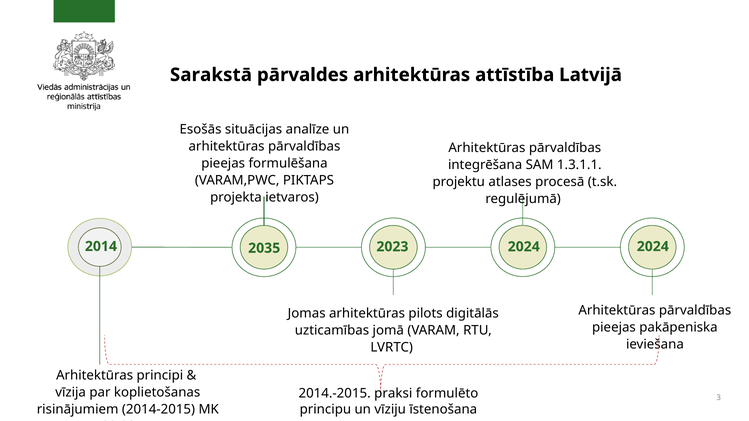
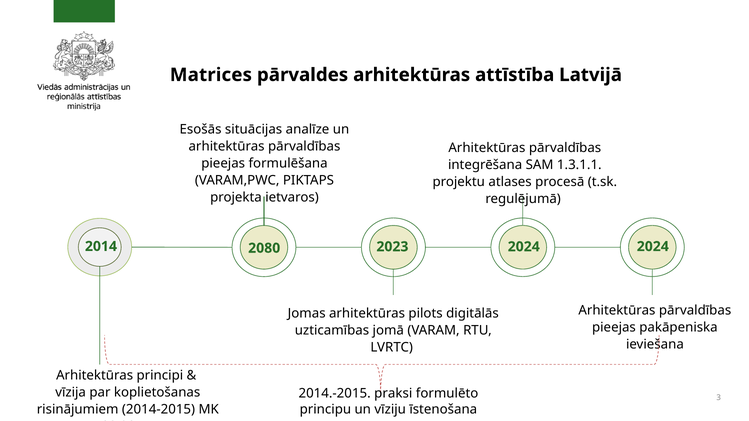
Sarakstā: Sarakstā -> Matrices
2035: 2035 -> 2080
